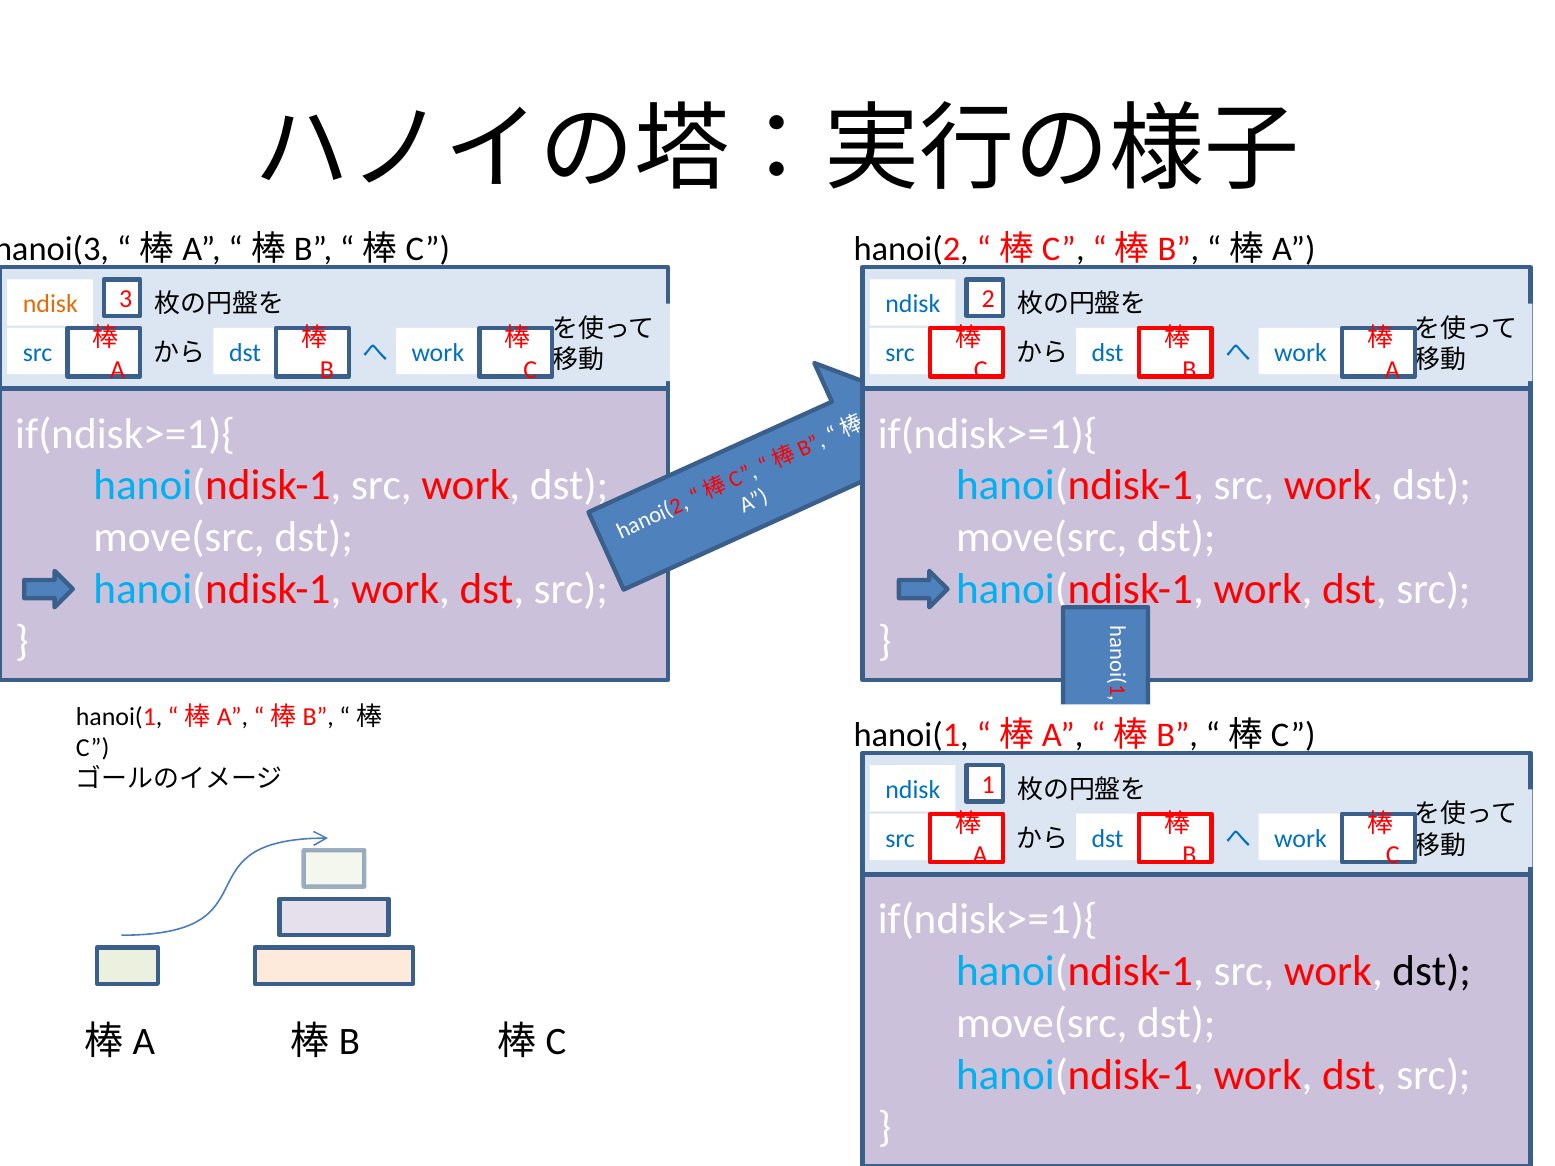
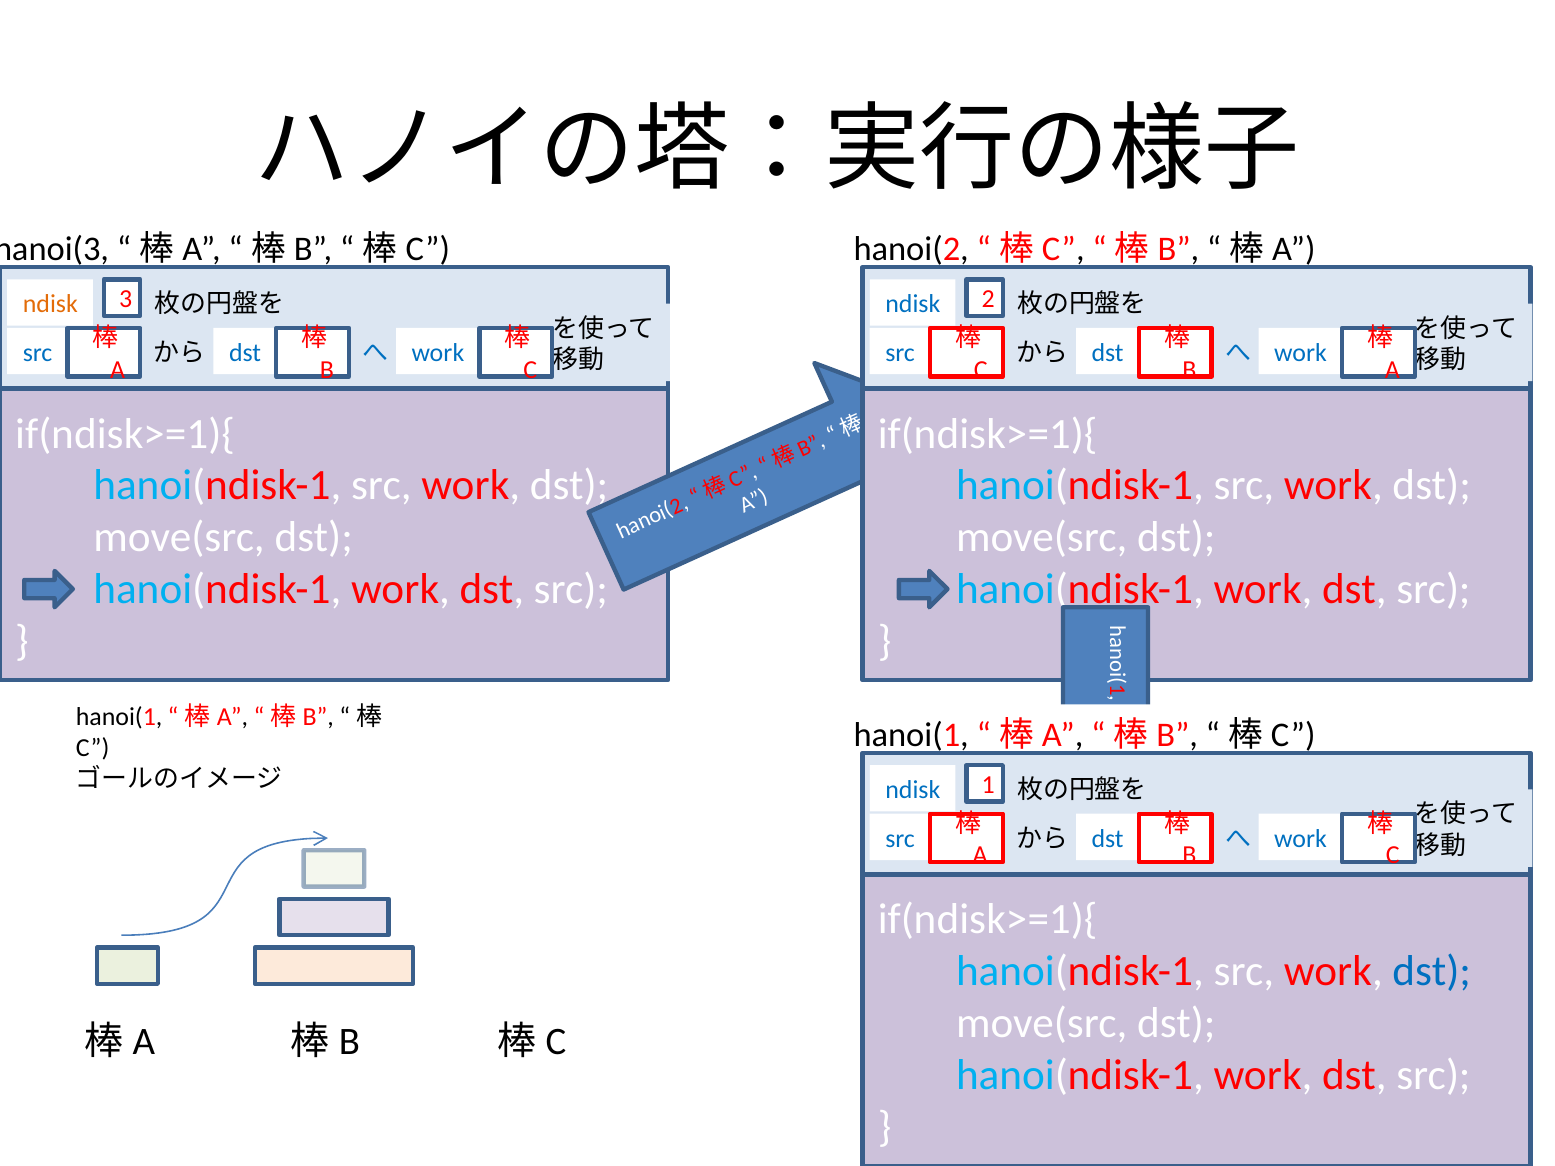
dst at (1432, 972) colour: black -> blue
